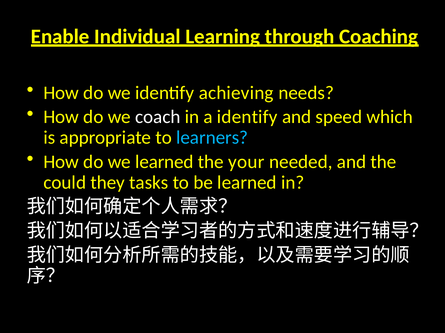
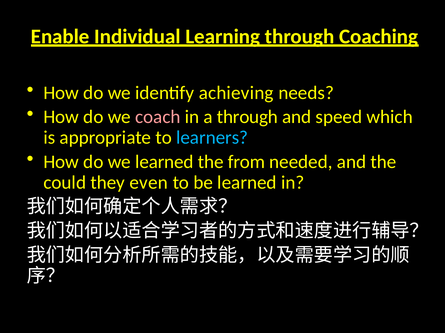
coach colour: white -> pink
a identify: identify -> through
your: your -> from
tasks: tasks -> even
